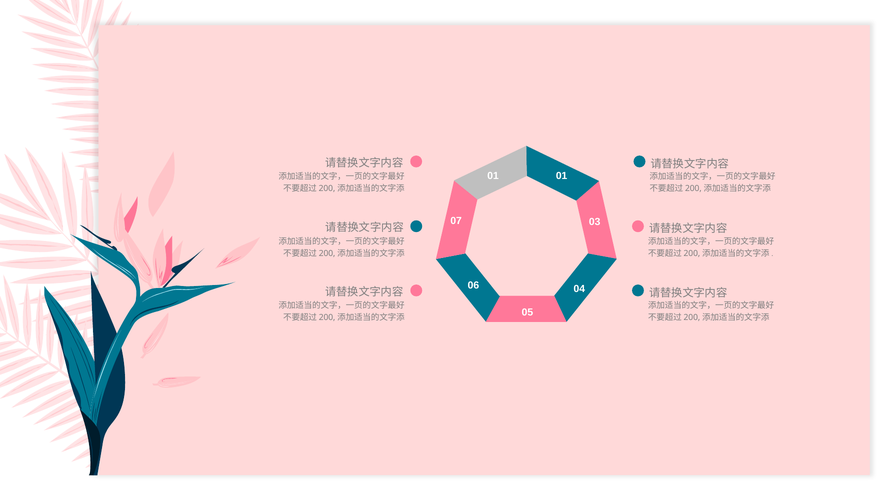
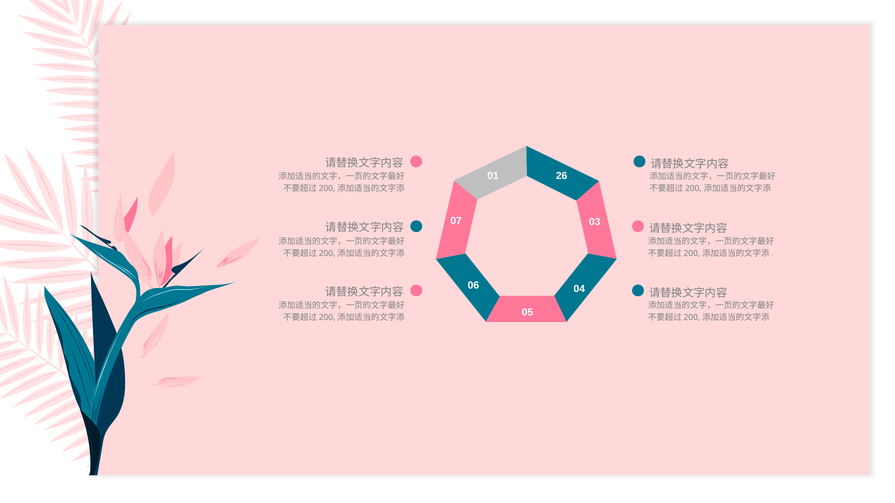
01 01: 01 -> 26
